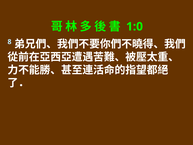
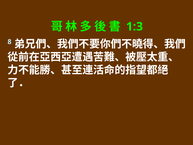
1:0: 1:0 -> 1:3
